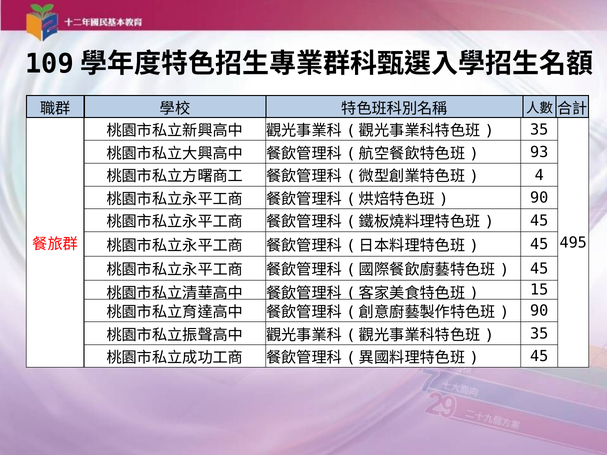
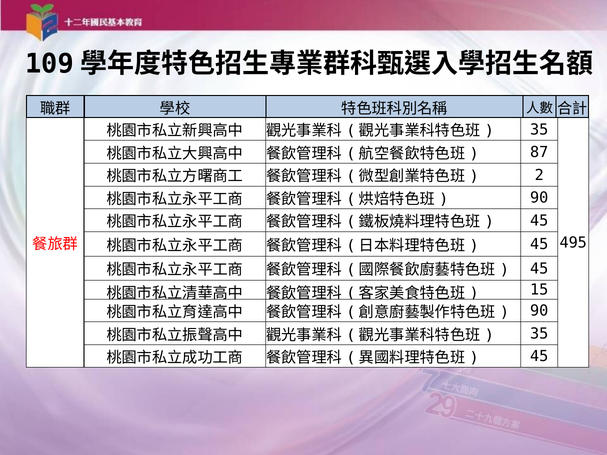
93: 93 -> 87
4: 4 -> 2
